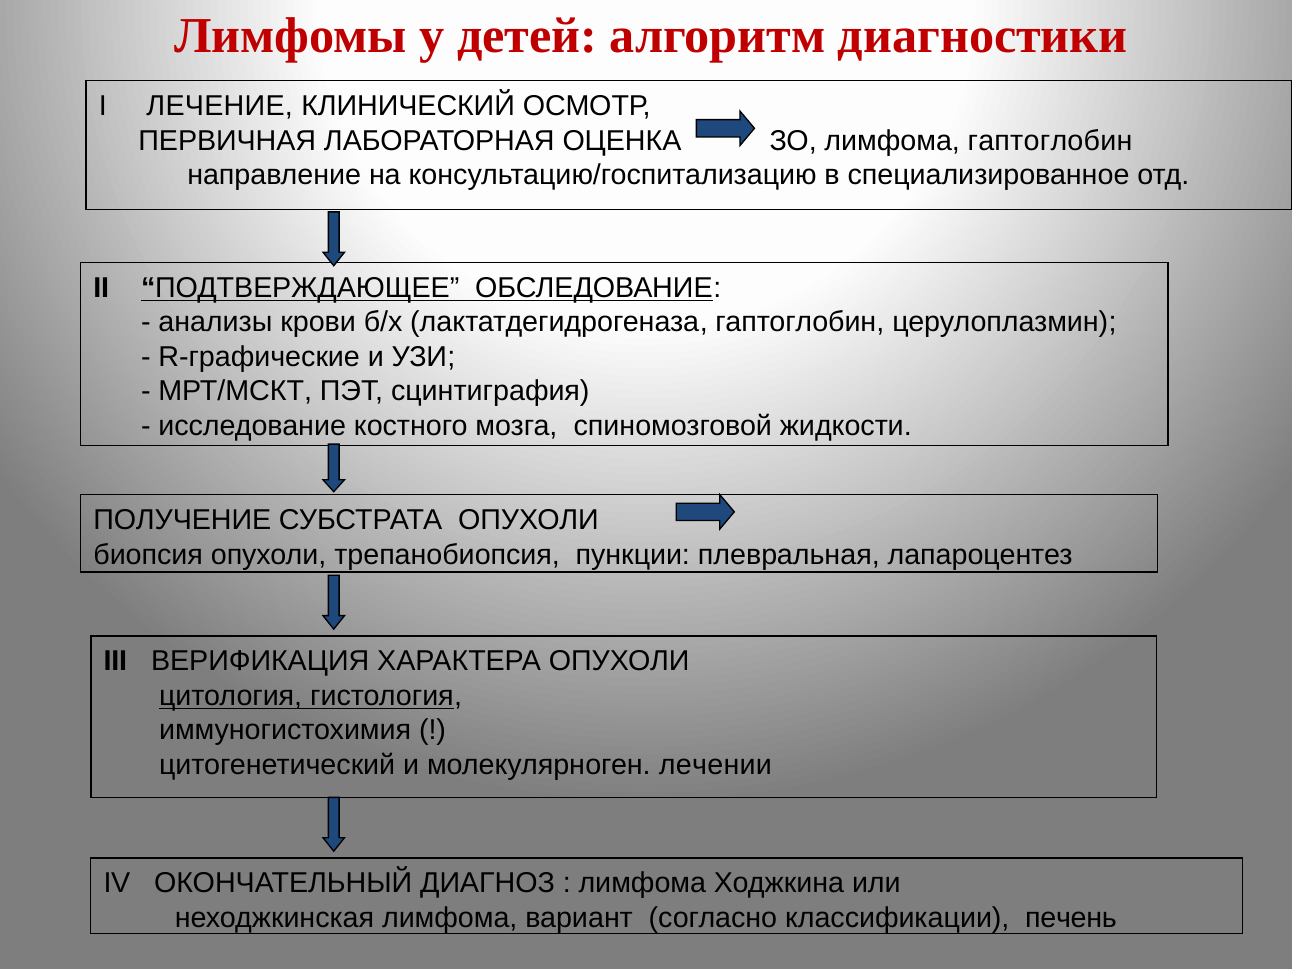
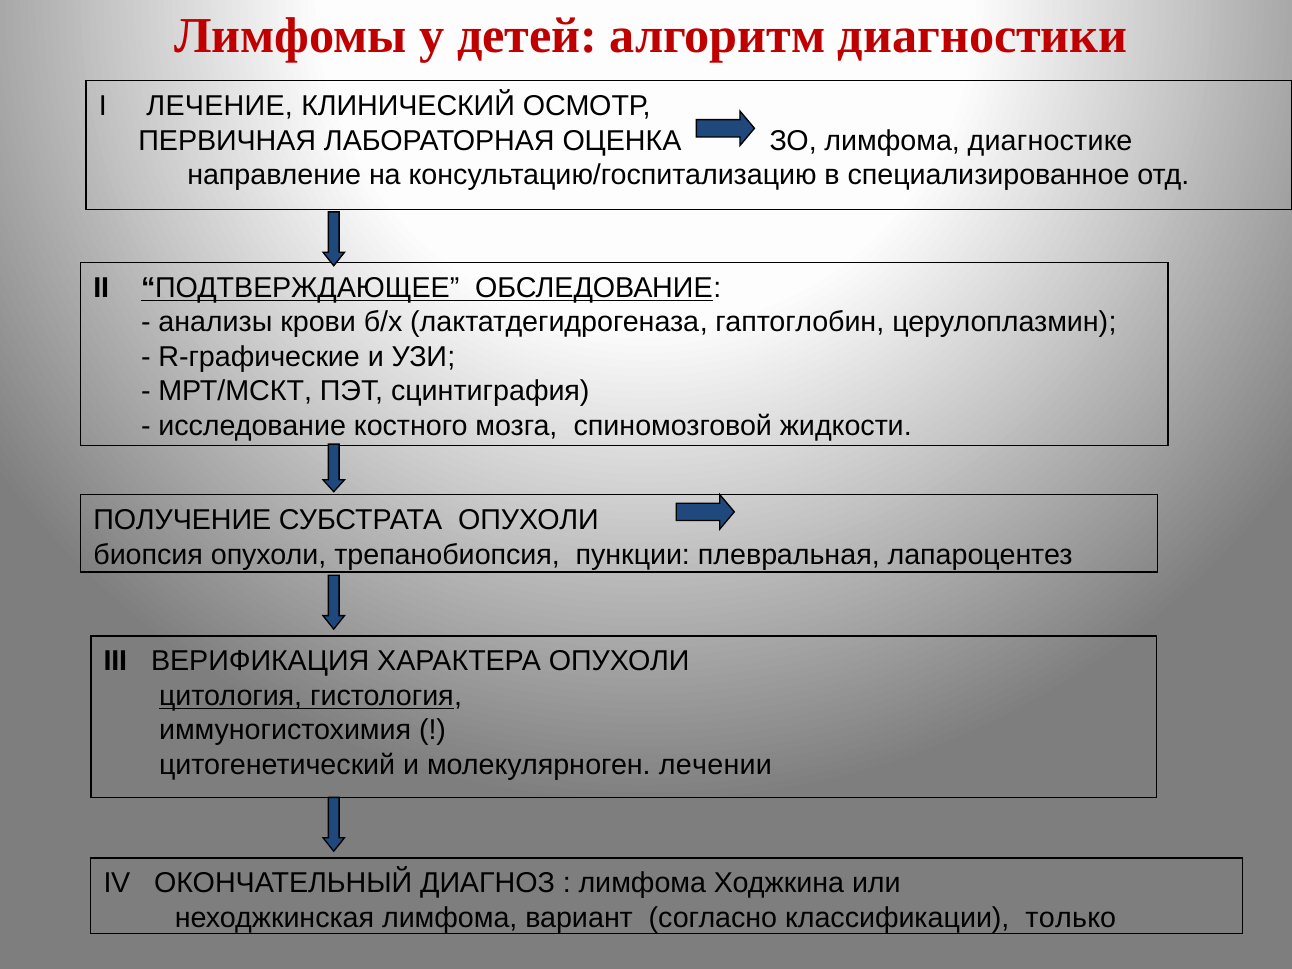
лимфома гаптоглобин: гаптоглобин -> диагностике
печень: печень -> только
